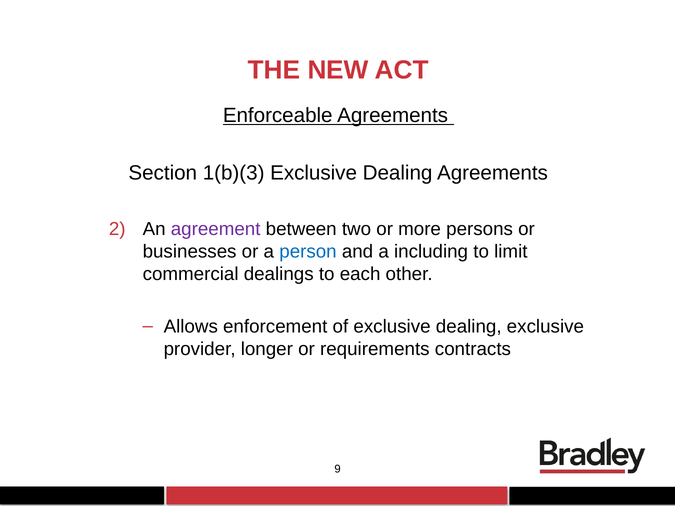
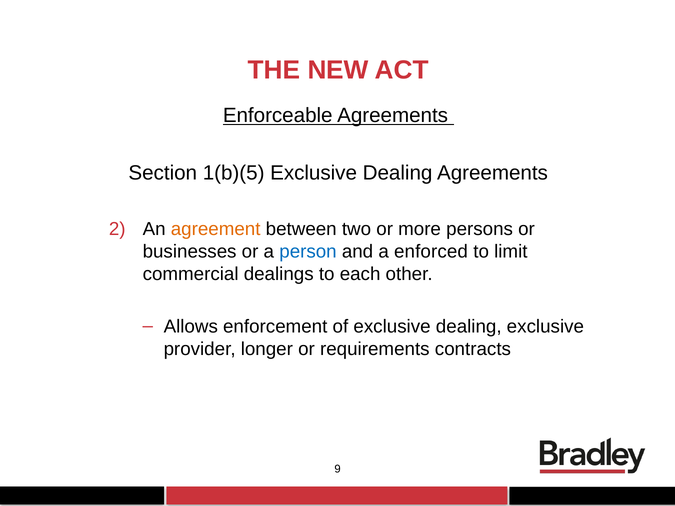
1(b)(3: 1(b)(3 -> 1(b)(5
agreement colour: purple -> orange
including: including -> enforced
